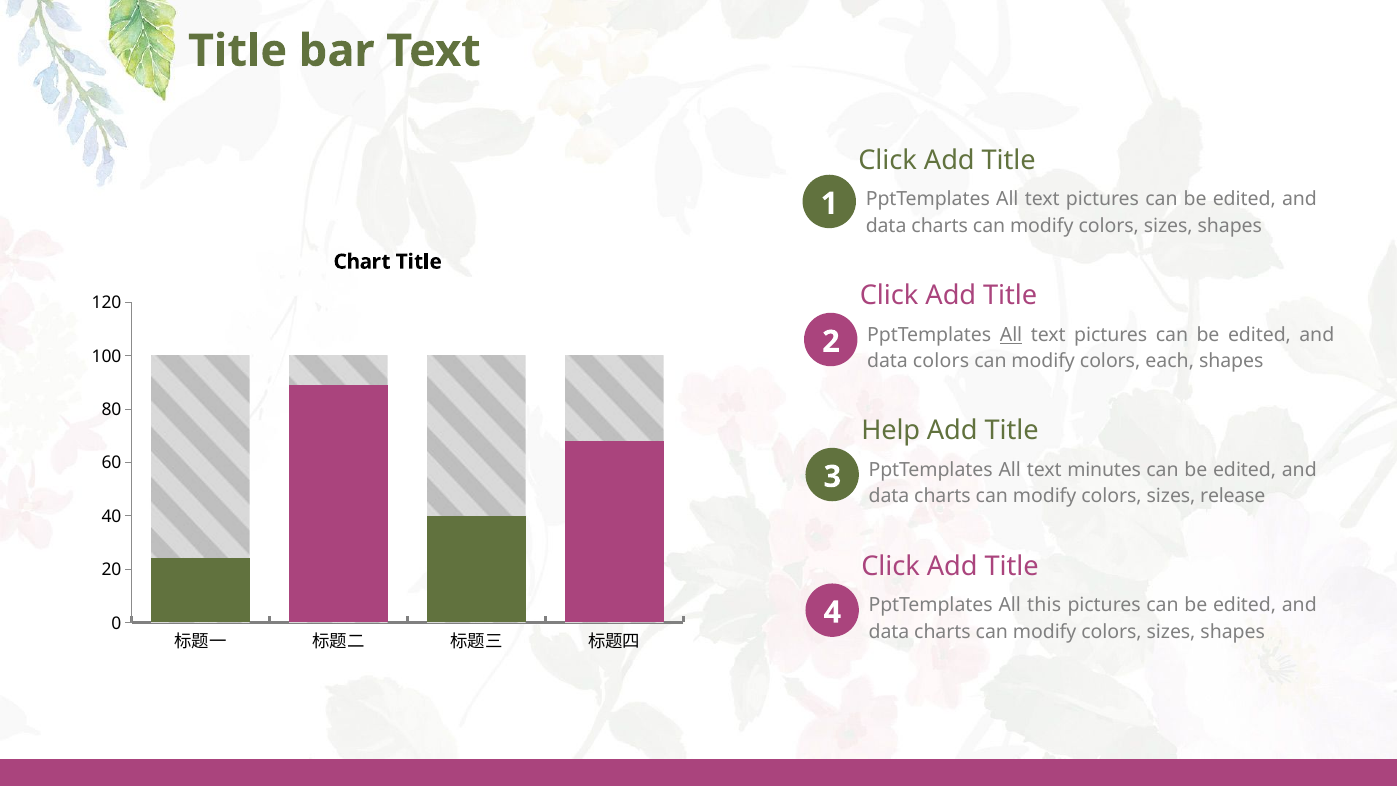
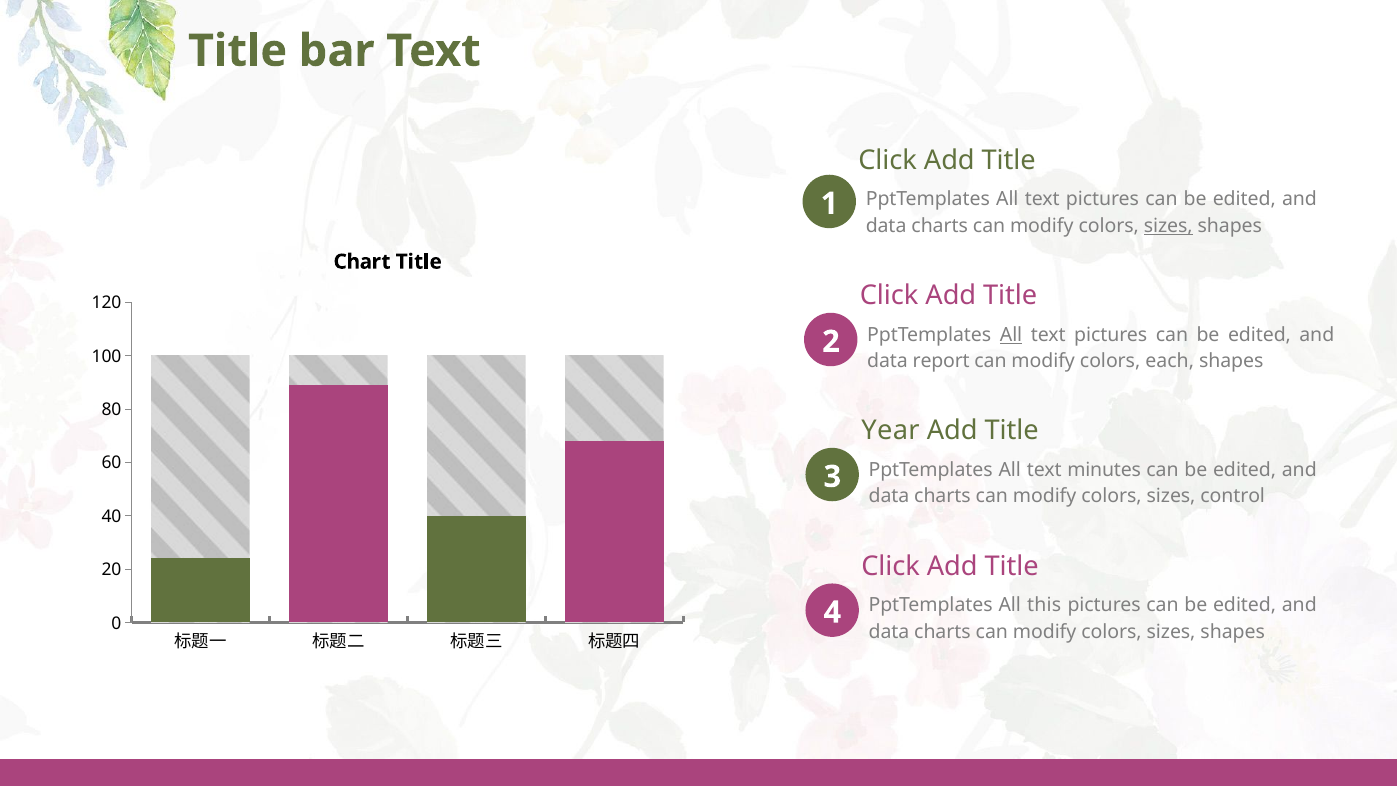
sizes at (1168, 226) underline: none -> present
data colors: colors -> report
Help: Help -> Year
release: release -> control
